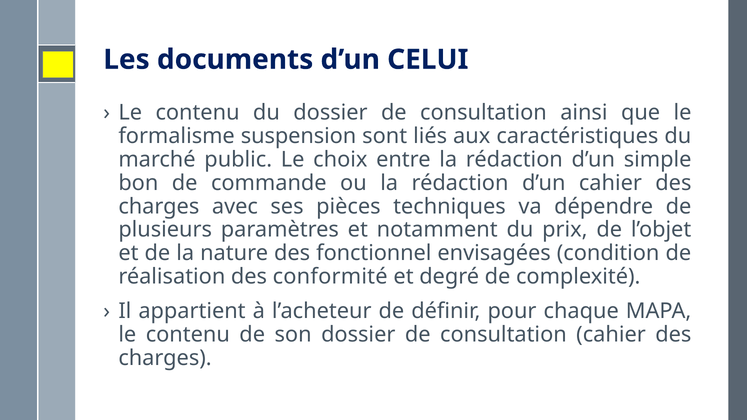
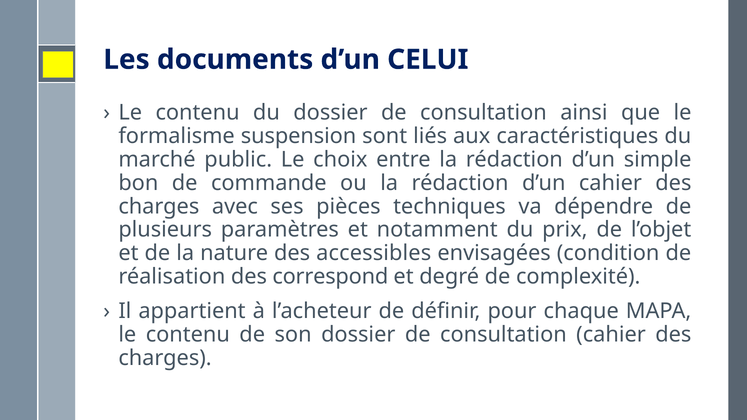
fonctionnel: fonctionnel -> accessibles
conformité: conformité -> correspond
